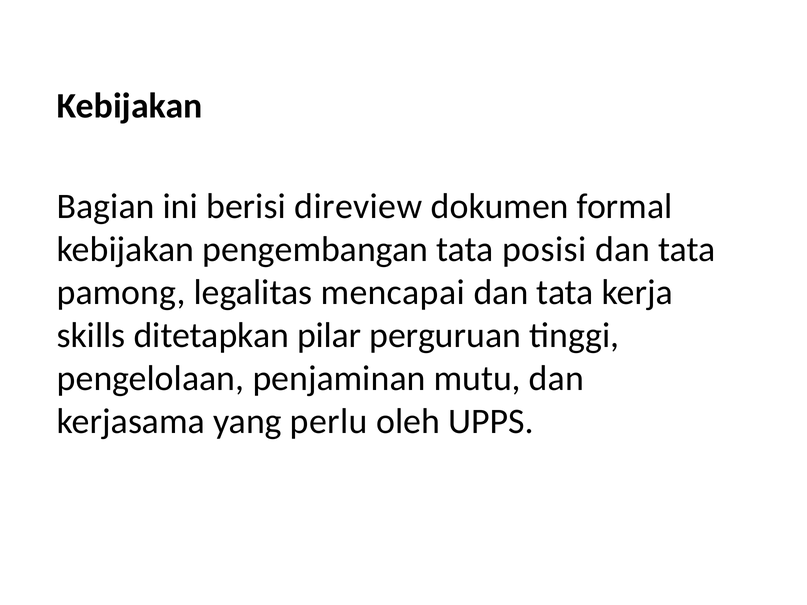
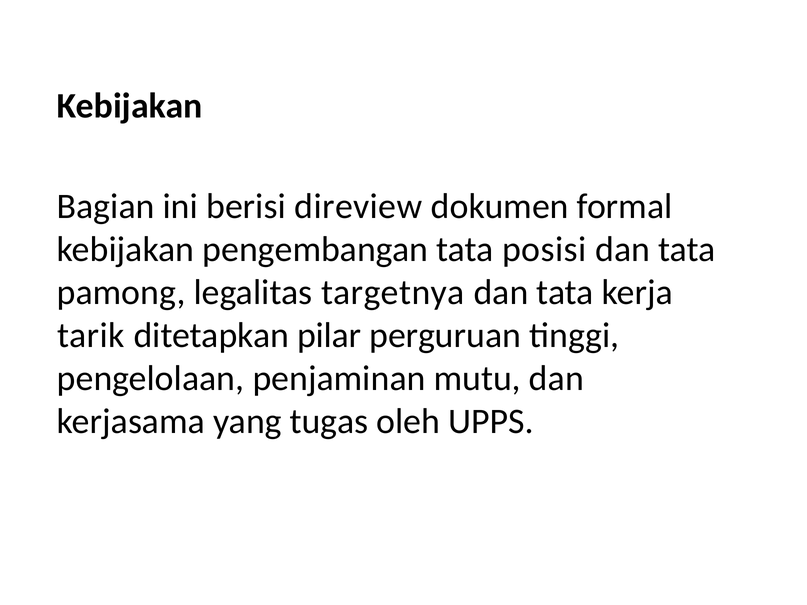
mencapai: mencapai -> targetnya
skills: skills -> tarik
perlu: perlu -> tugas
